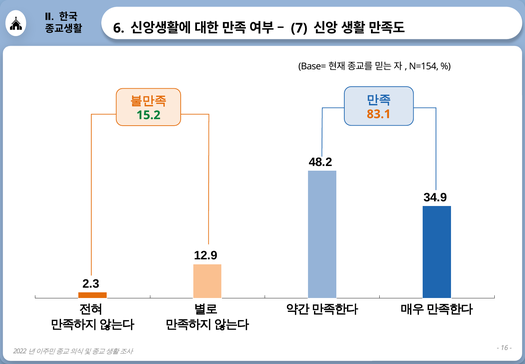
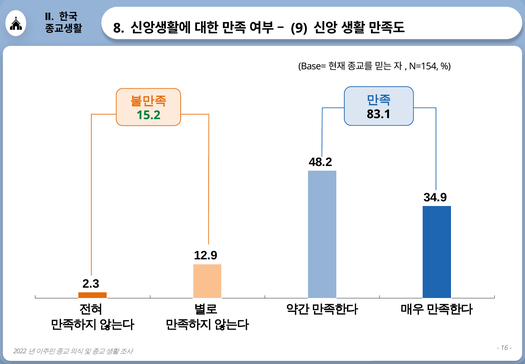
6: 6 -> 8
7: 7 -> 9
83.1 colour: orange -> black
